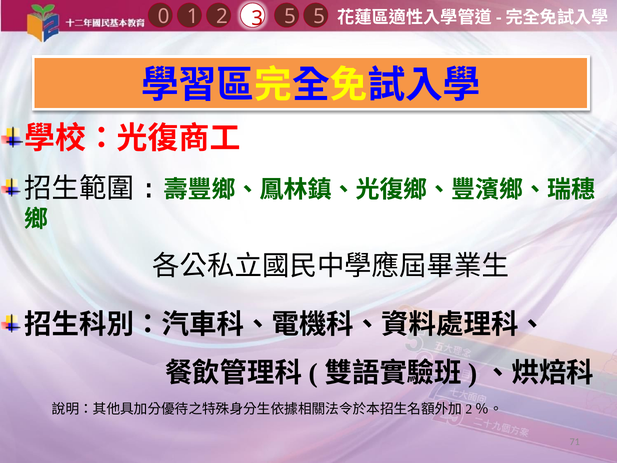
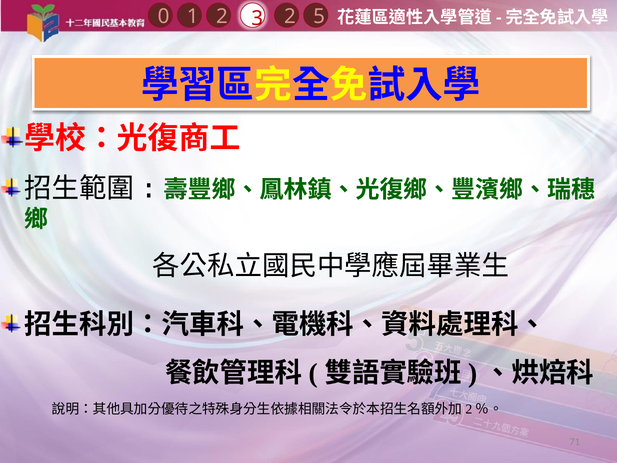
1 5: 5 -> 2
